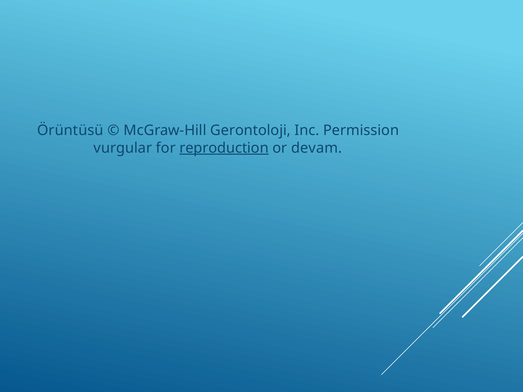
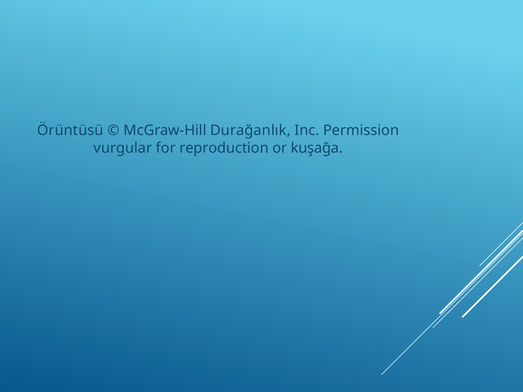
Gerontoloji: Gerontoloji -> Durağanlık
reproduction underline: present -> none
devam: devam -> kuşağa
